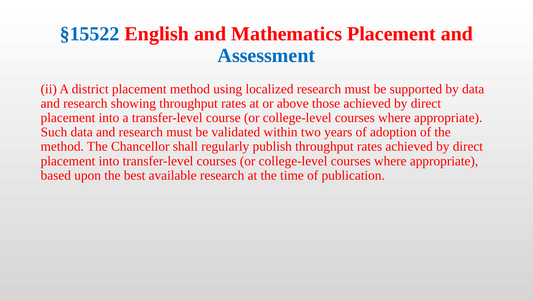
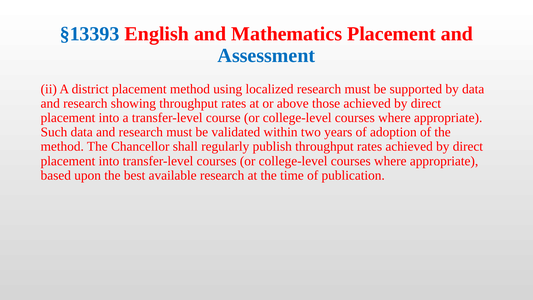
§15522: §15522 -> §13393
